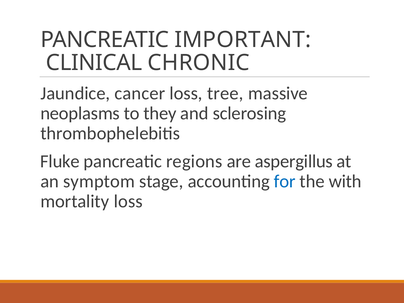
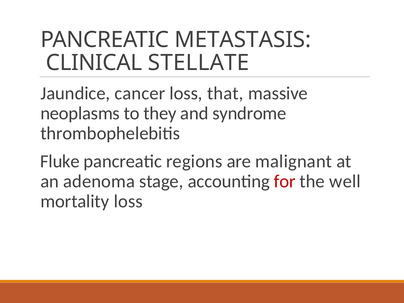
IMPORTANT: IMPORTANT -> METASTASIS
CHRONIC: CHRONIC -> STELLATE
tree: tree -> that
sclerosing: sclerosing -> syndrome
aspergillus: aspergillus -> malignant
symptom: symptom -> adenoma
for colour: blue -> red
with: with -> well
